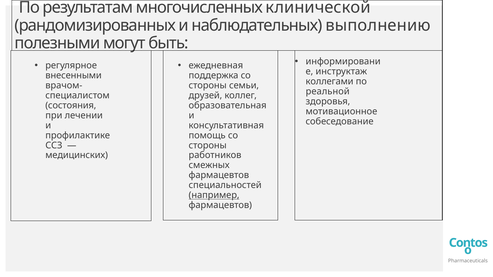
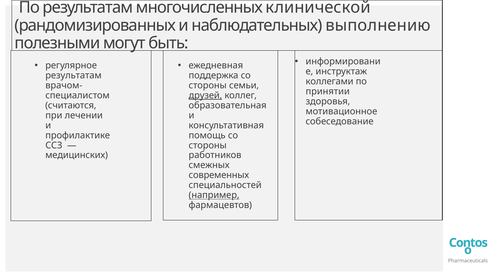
внесенными at (74, 76): внесенными -> результатам
реальной: реальной -> принятии
друзей underline: none -> present
состояния: состояния -> считаются
фармацевтов at (219, 175): фармацевтов -> современных
